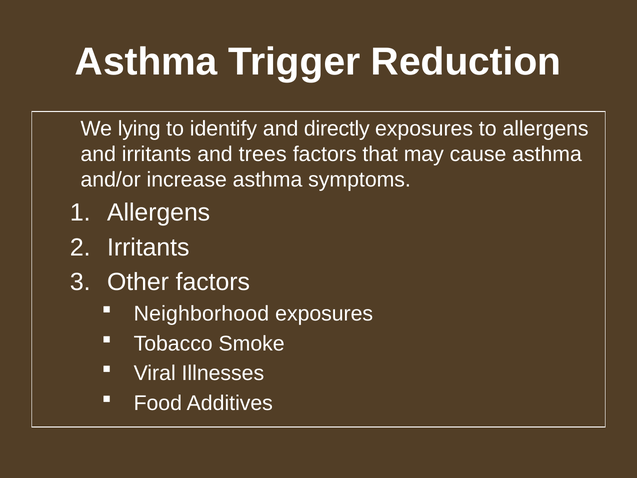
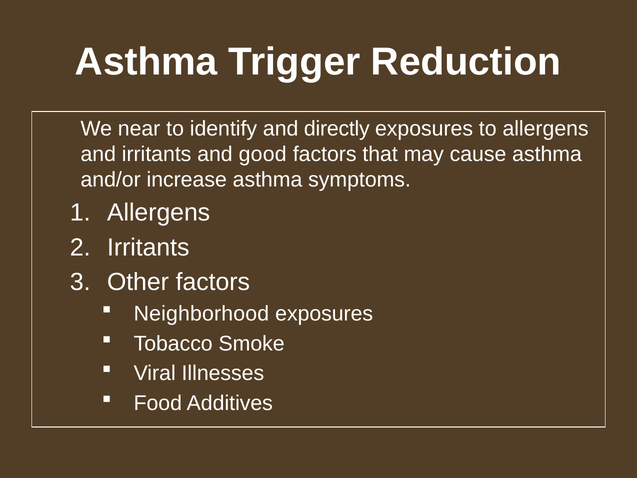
lying: lying -> near
trees: trees -> good
